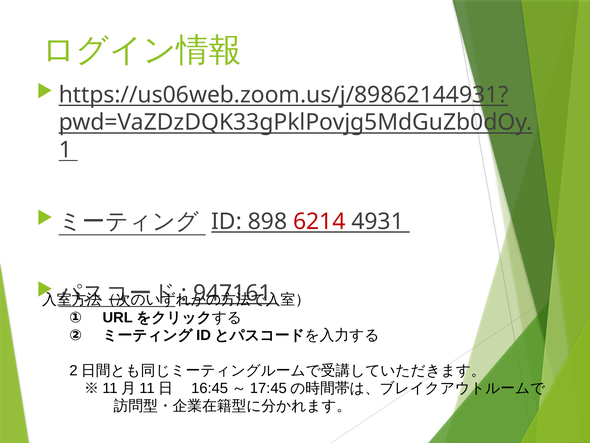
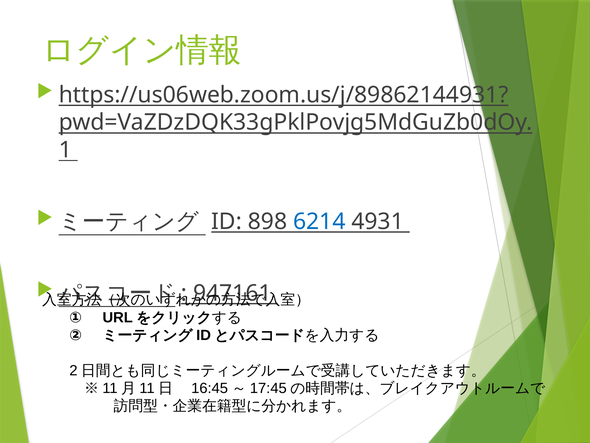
6214 colour: red -> blue
